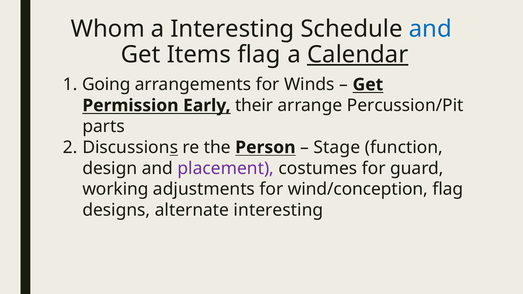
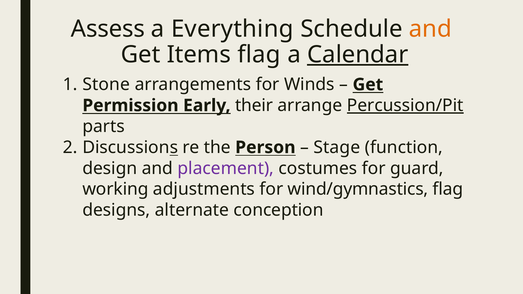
Whom: Whom -> Assess
a Interesting: Interesting -> Everything
and at (430, 29) colour: blue -> orange
Going: Going -> Stone
Percussion/Pit underline: none -> present
wind/conception: wind/conception -> wind/gymnastics
alternate interesting: interesting -> conception
